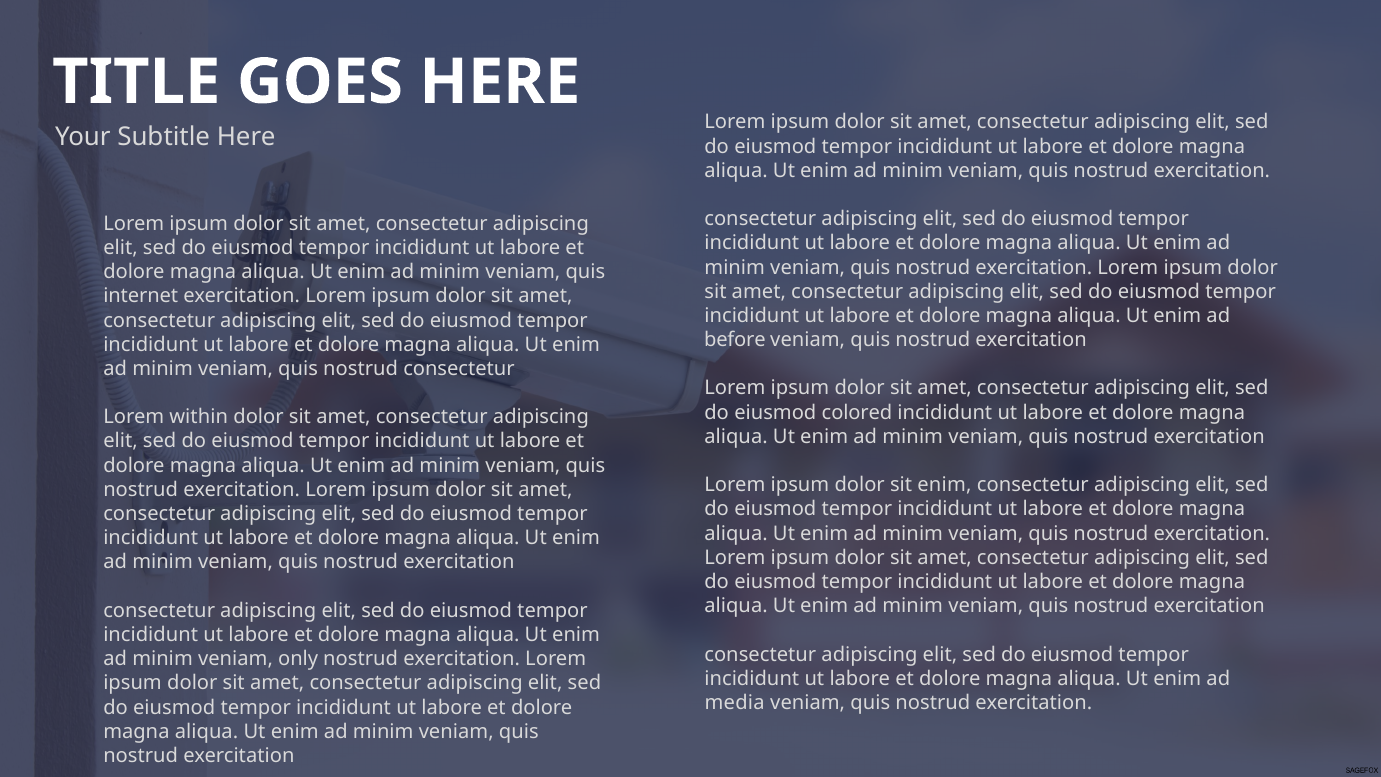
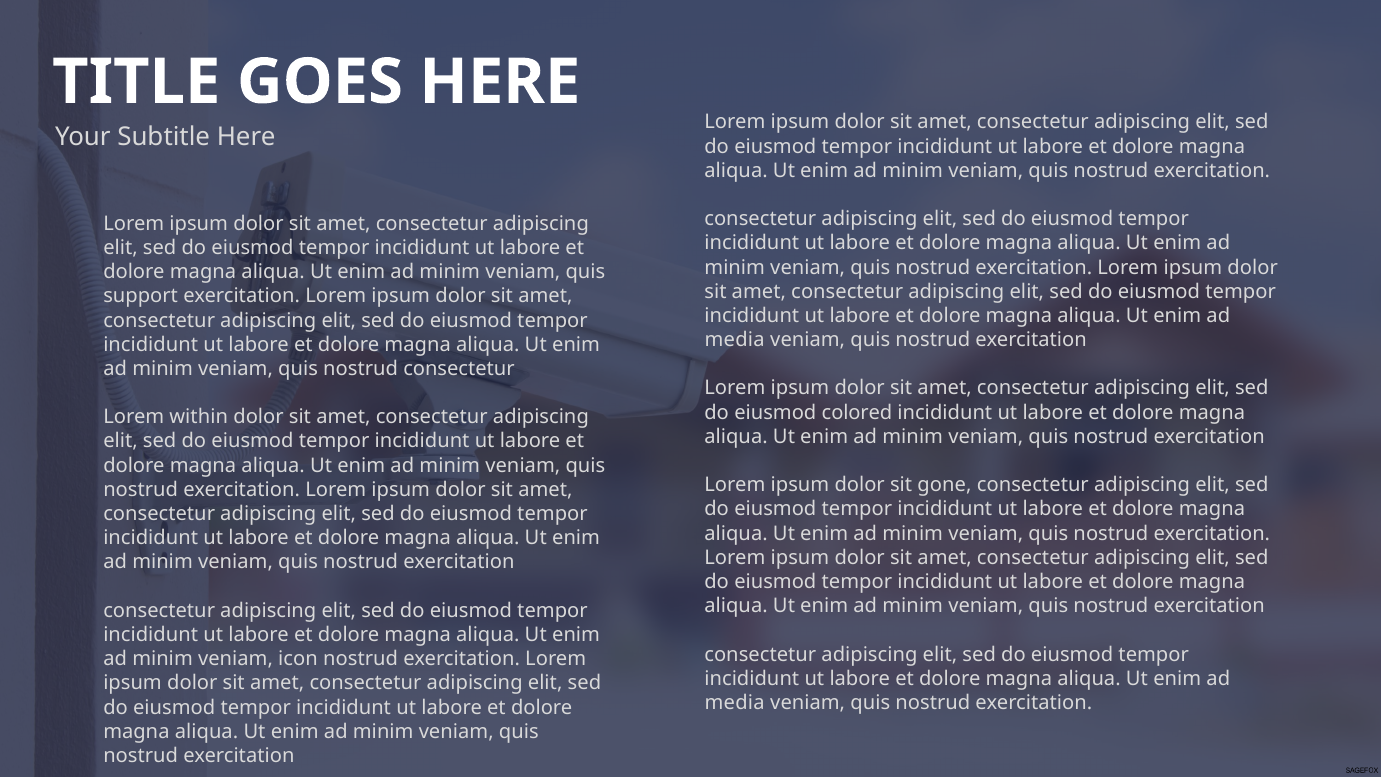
internet: internet -> support
before at (735, 340): before -> media
sit enim: enim -> gone
only: only -> icon
